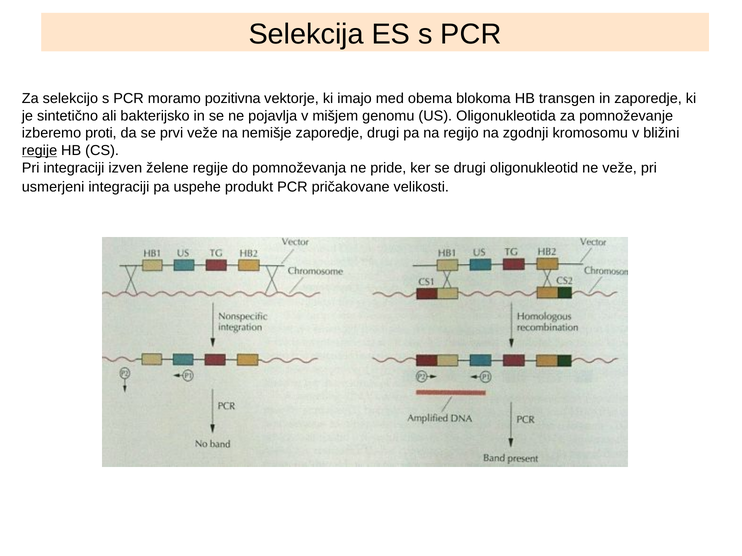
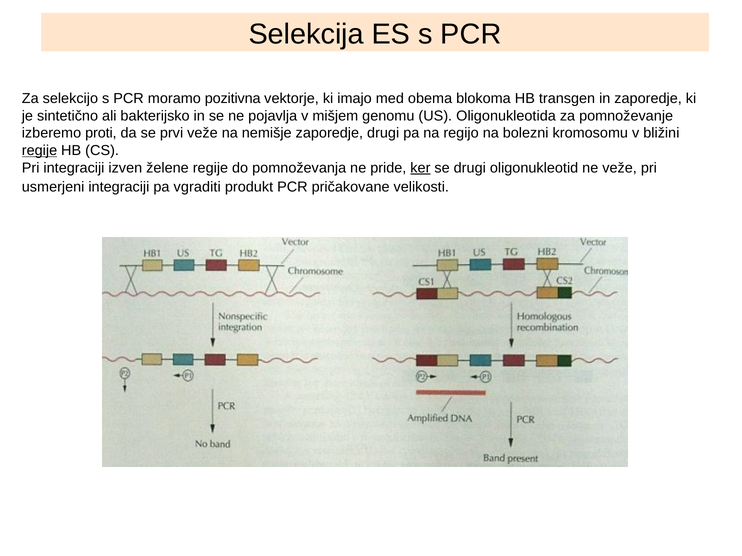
zgodnji: zgodnji -> bolezni
ker underline: none -> present
uspehe: uspehe -> vgraditi
